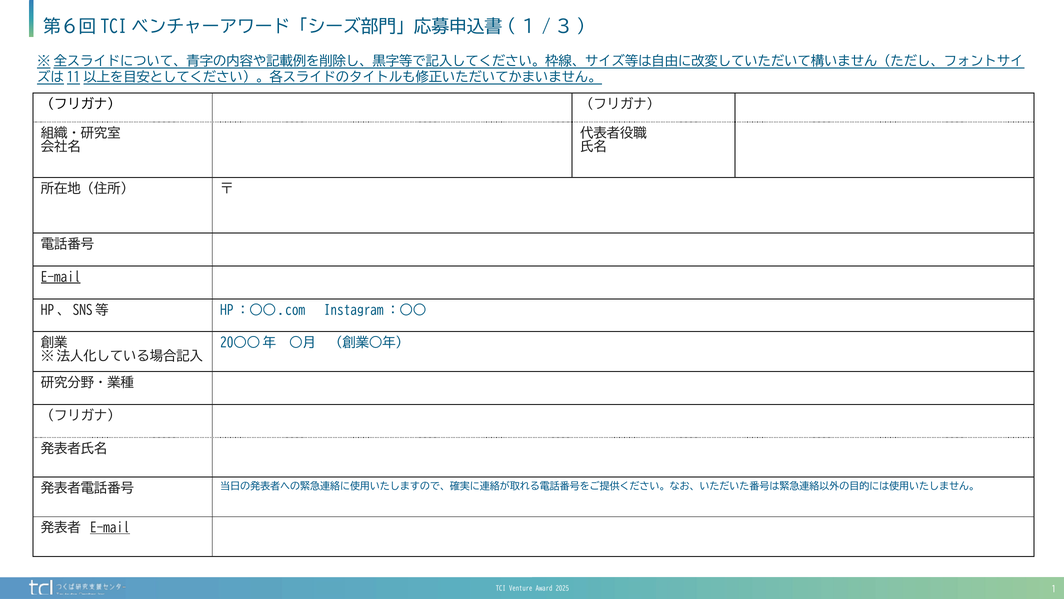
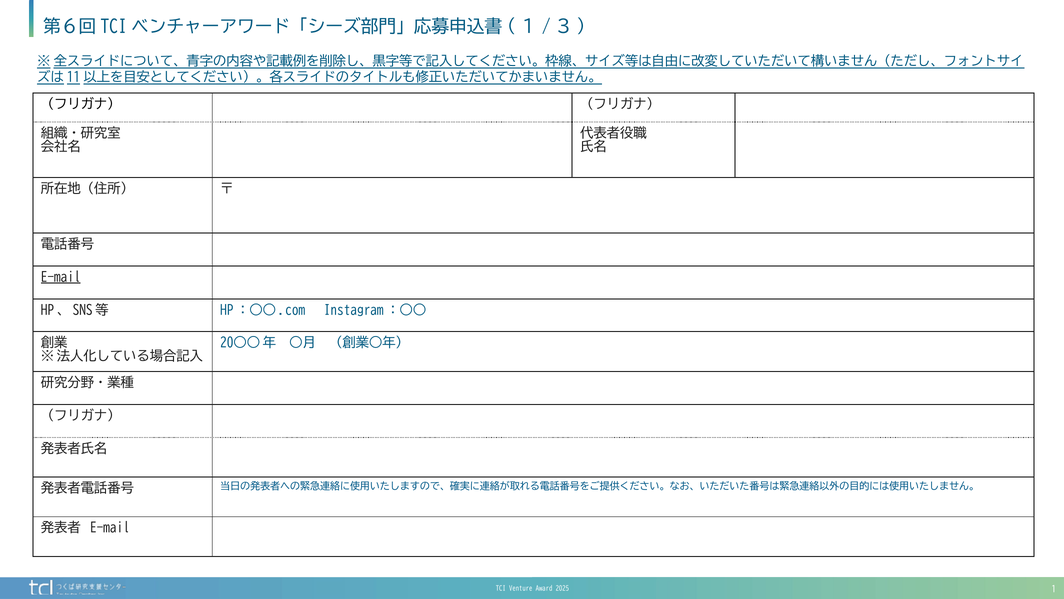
E-mail at (110, 528) underline: present -> none
